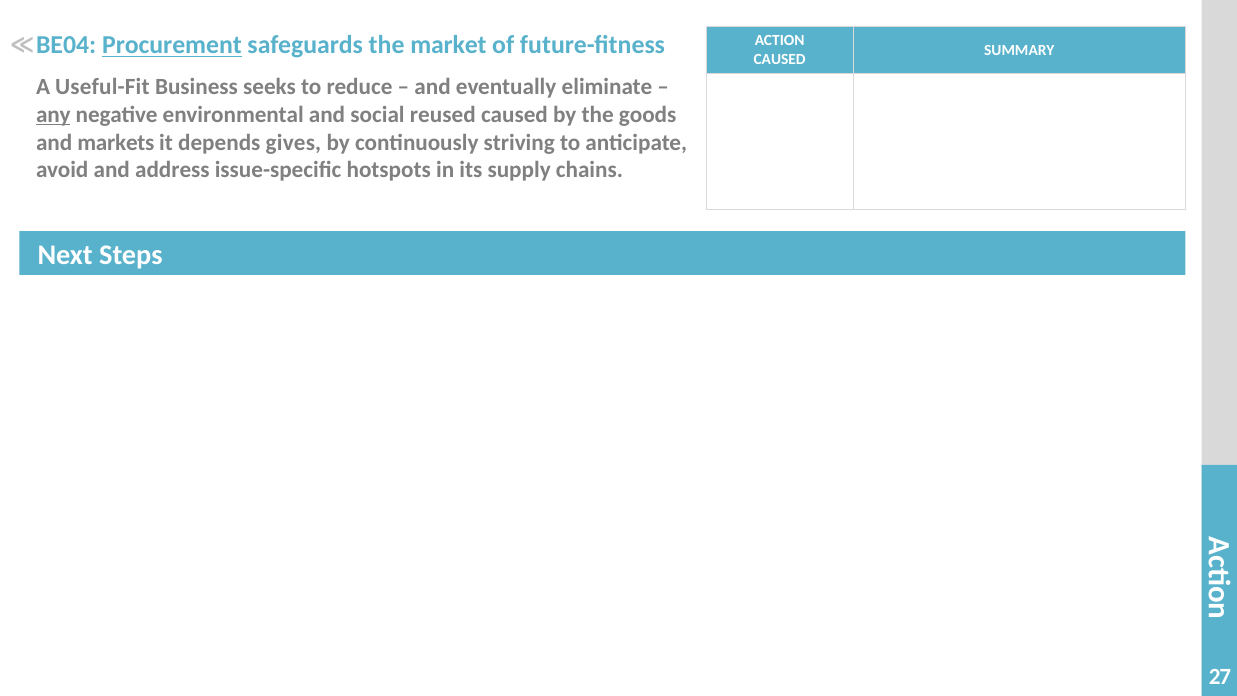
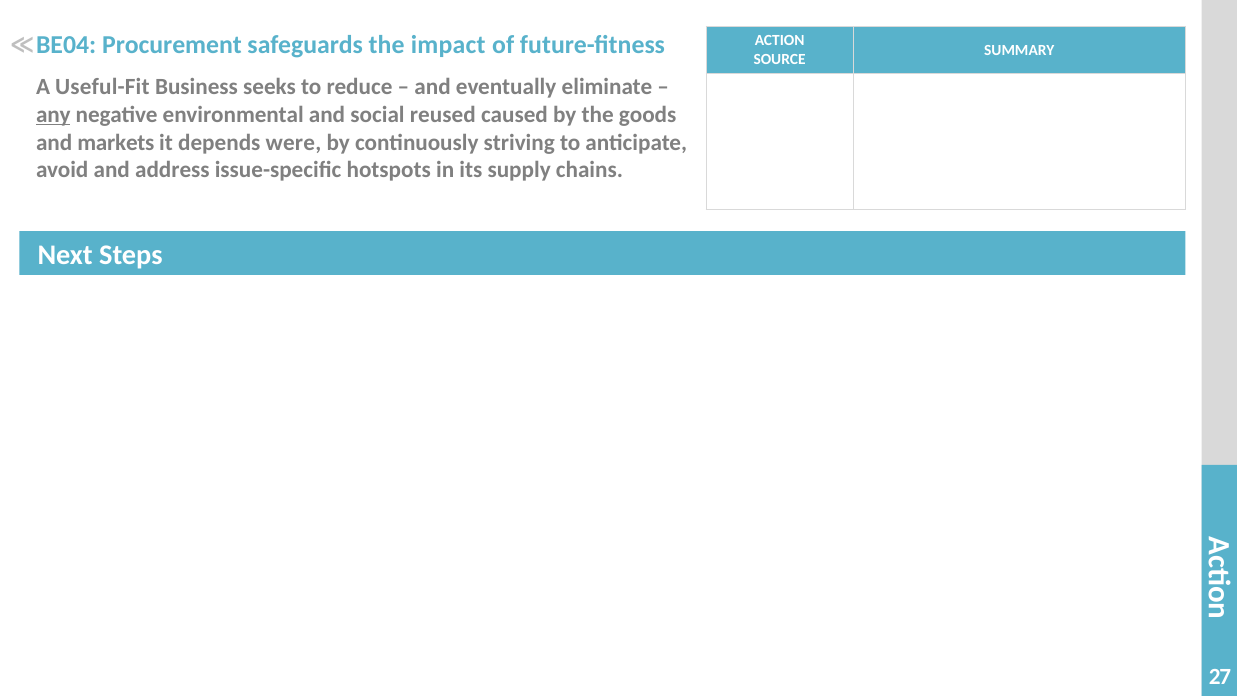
Procurement underline: present -> none
market: market -> impact
CAUSED at (780, 59): CAUSED -> SOURCE
gives: gives -> were
